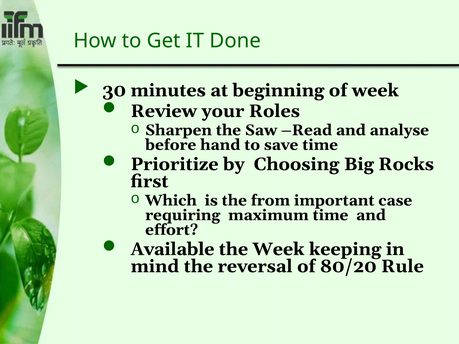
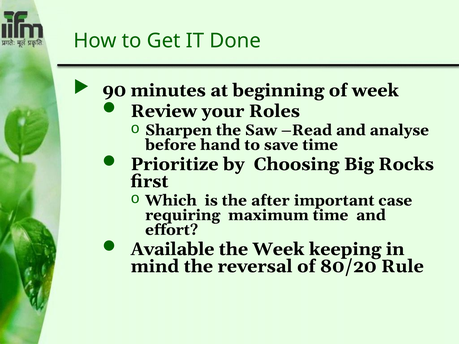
30: 30 -> 90
from: from -> after
